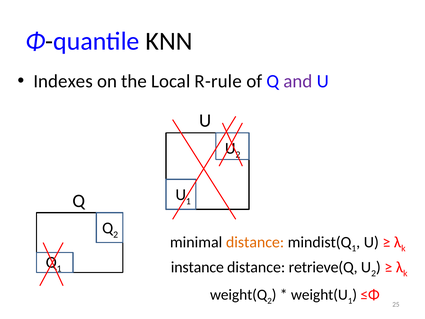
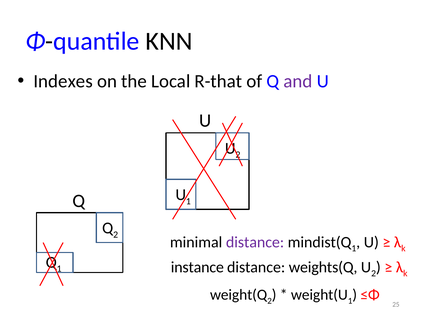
R-rule: R-rule -> R-that
distance at (255, 242) colour: orange -> purple
retrieve(Q: retrieve(Q -> weights(Q
